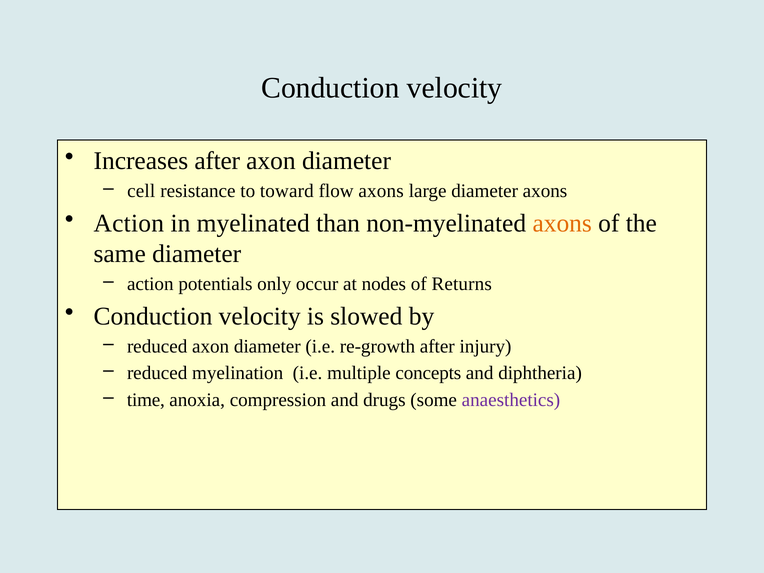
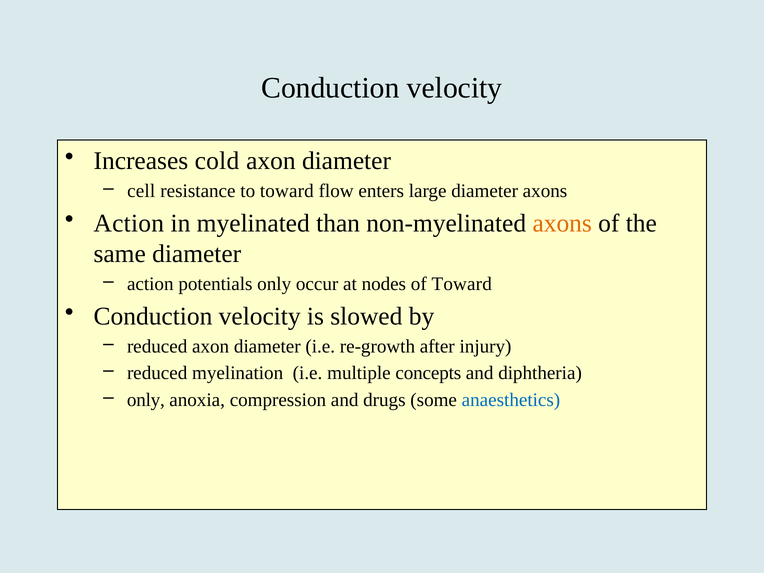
Increases after: after -> cold
flow axons: axons -> enters
of Returns: Returns -> Toward
time at (146, 400): time -> only
anaesthetics colour: purple -> blue
